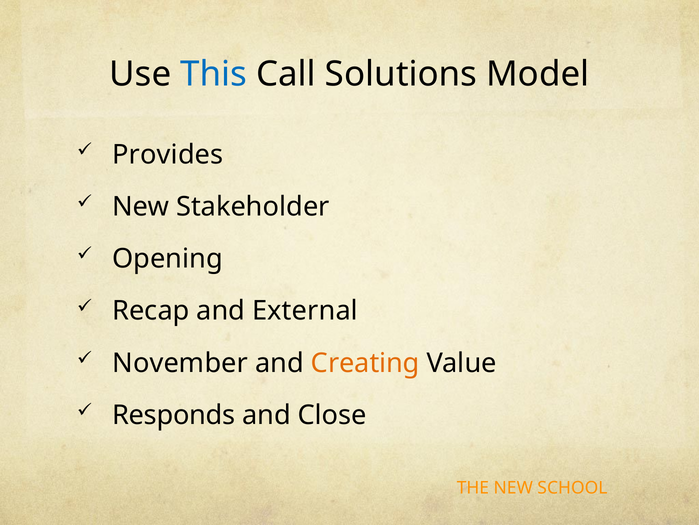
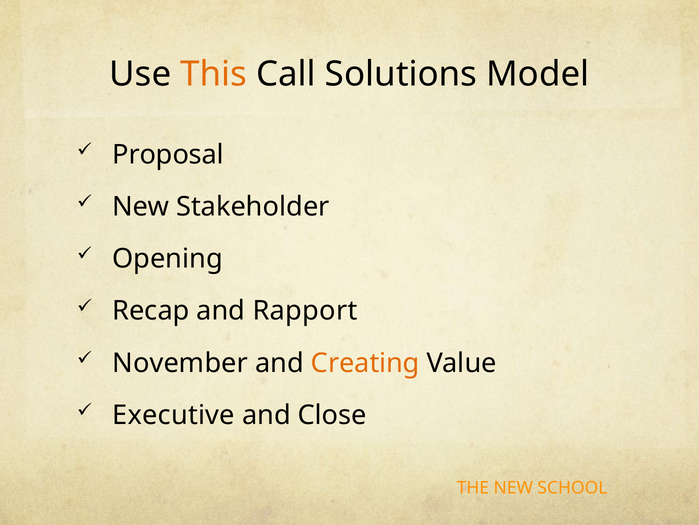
This colour: blue -> orange
Provides: Provides -> Proposal
External: External -> Rapport
Responds: Responds -> Executive
